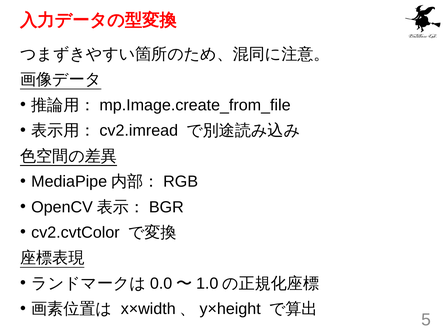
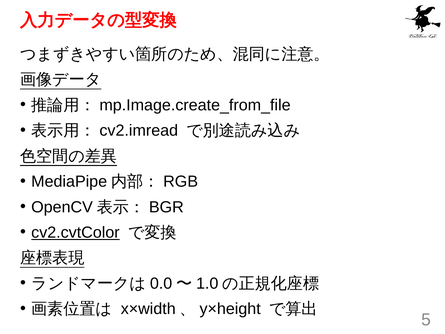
cv2.cvtColor underline: none -> present
